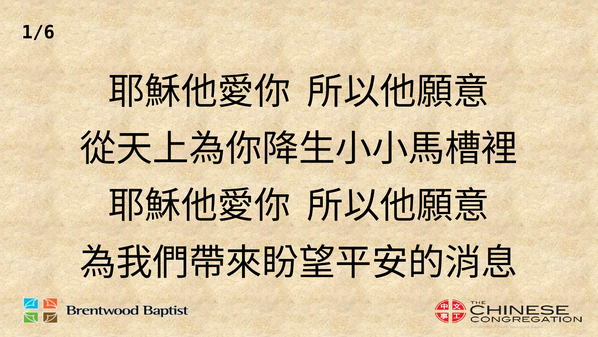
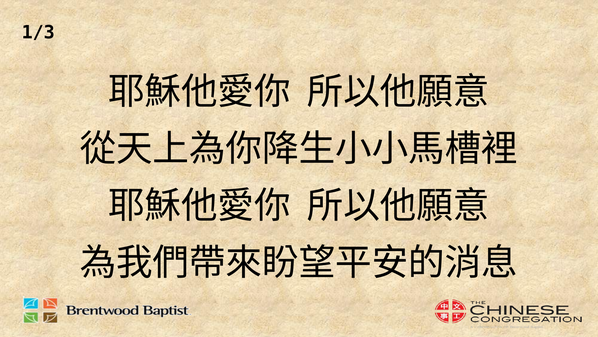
1/6: 1/6 -> 1/3
